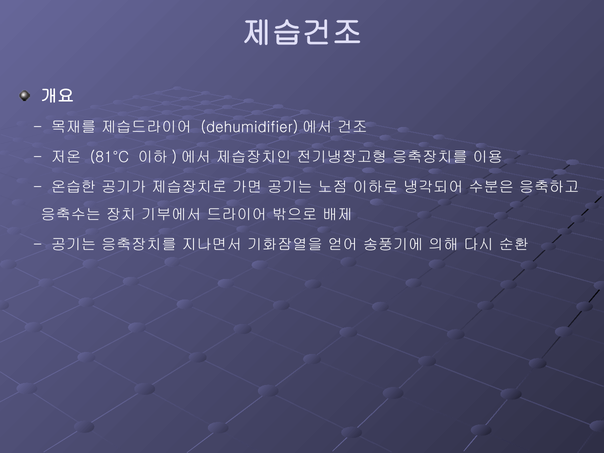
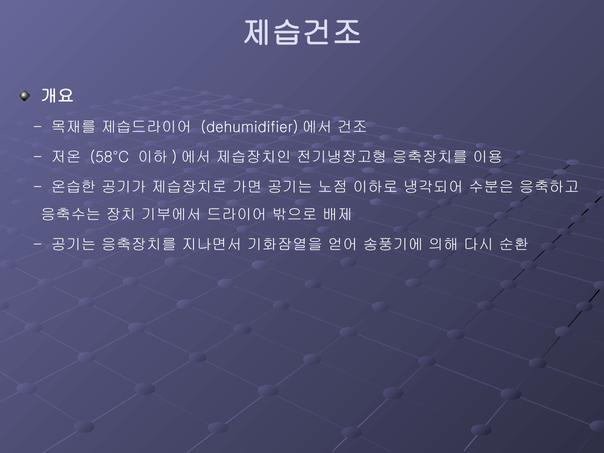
81°C: 81°C -> 58°C
